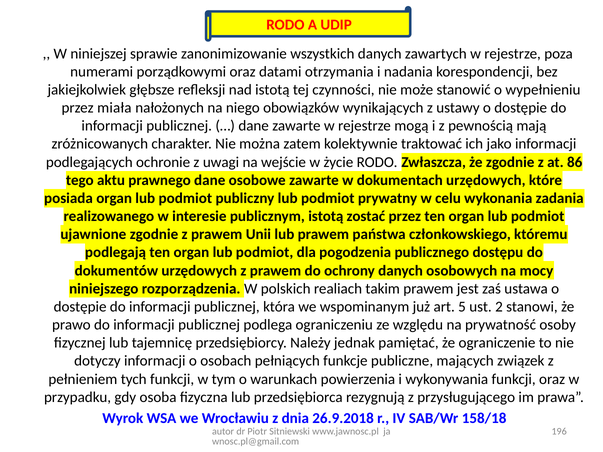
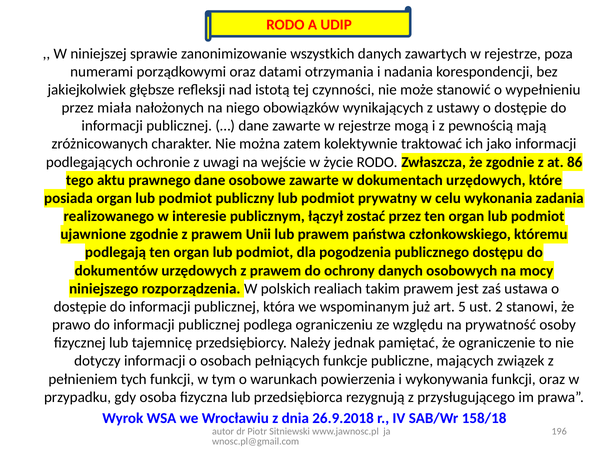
publicznym istotą: istotą -> łączył
